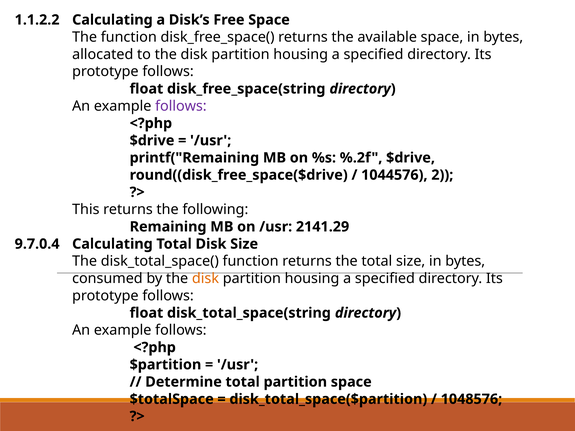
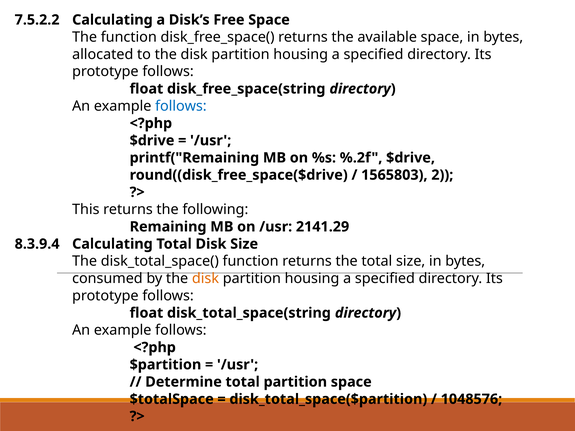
1.1.2.2: 1.1.2.2 -> 7.5.2.2
follows at (181, 106) colour: purple -> blue
1044576: 1044576 -> 1565803
9.7.0.4: 9.7.0.4 -> 8.3.9.4
